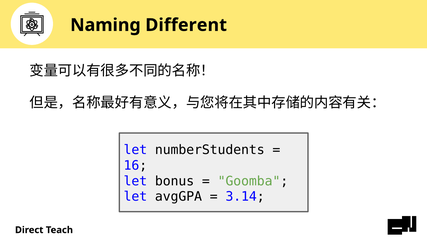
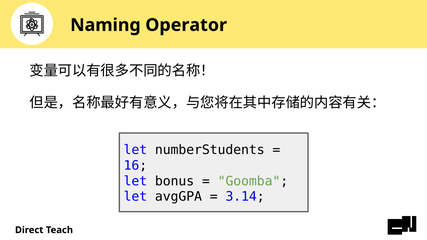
Different: Different -> Operator
